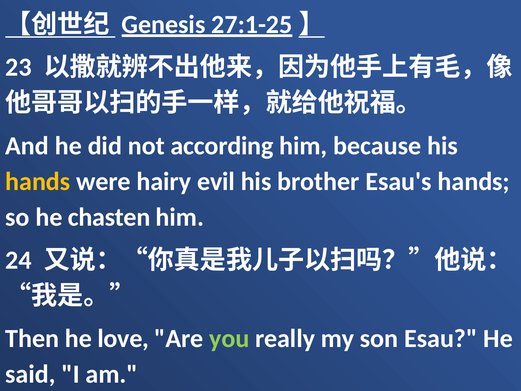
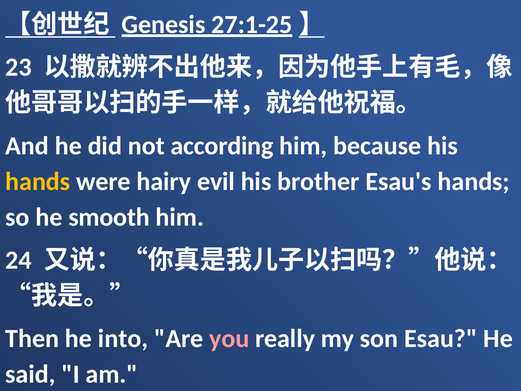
chasten: chasten -> smooth
love: love -> into
you colour: light green -> pink
